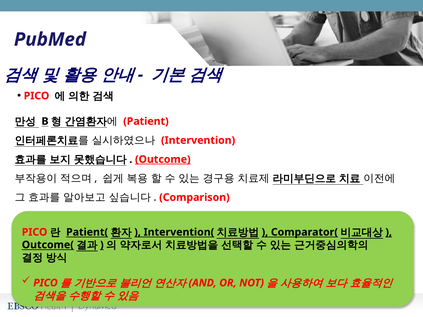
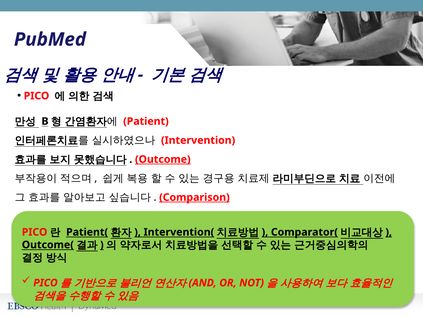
Comparison underline: none -> present
